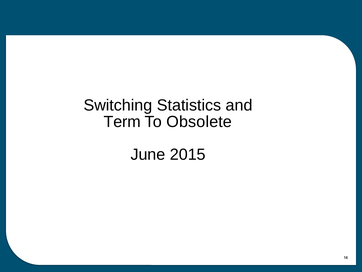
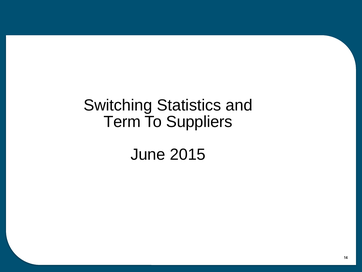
Obsolete: Obsolete -> Suppliers
